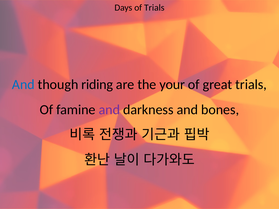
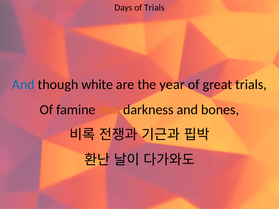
riding: riding -> white
your: your -> year
and at (109, 110) colour: purple -> orange
